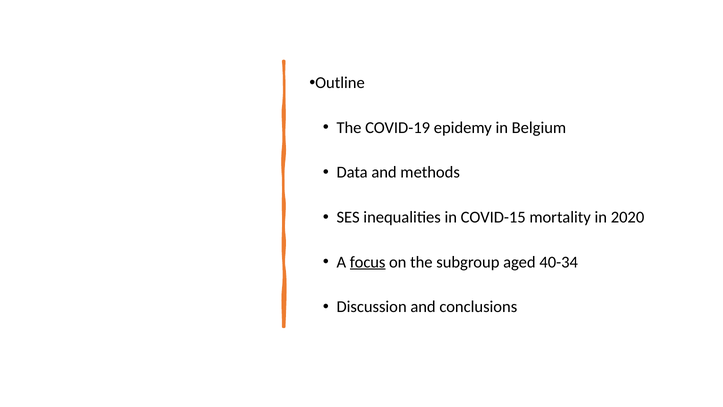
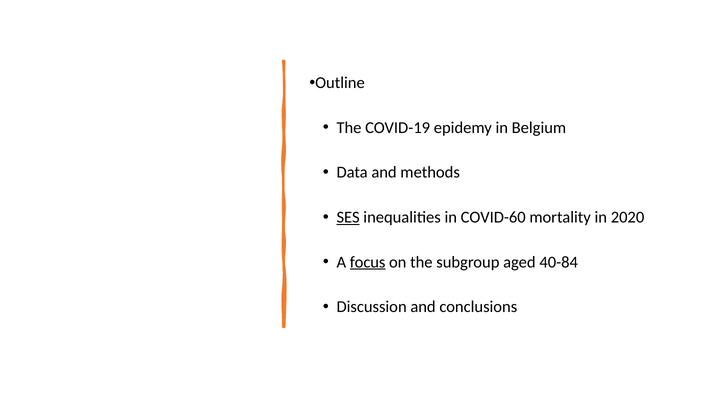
SES underline: none -> present
COVID-15: COVID-15 -> COVID-60
40-34: 40-34 -> 40-84
